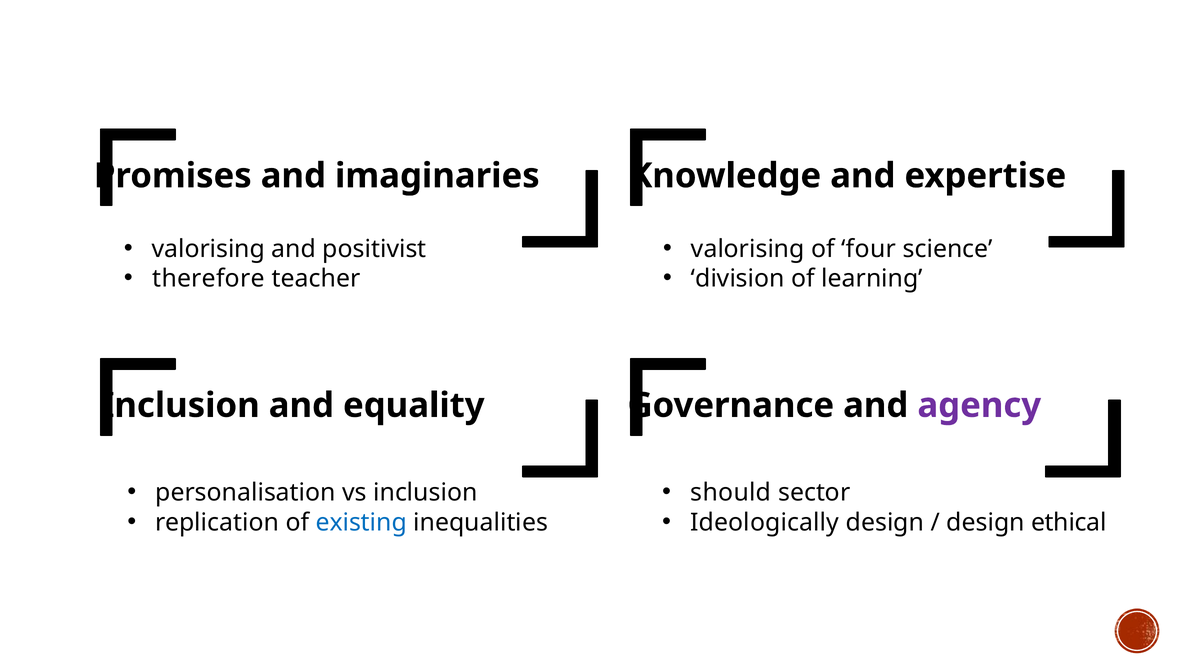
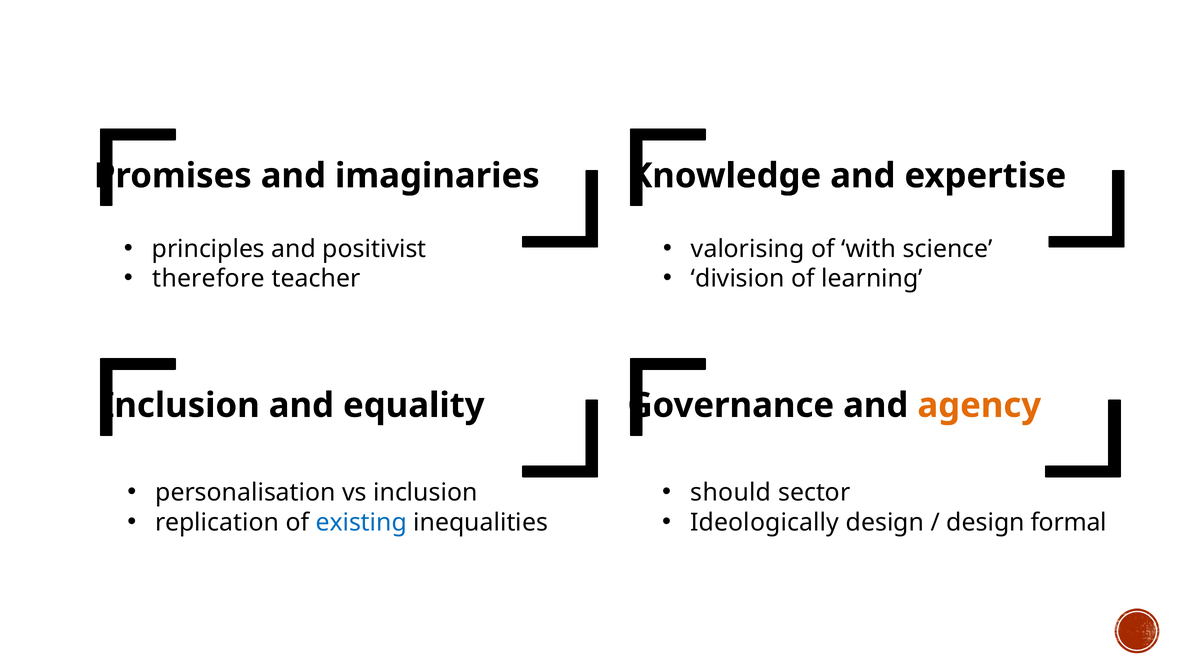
valorising at (208, 249): valorising -> principles
four: four -> with
agency colour: purple -> orange
ethical: ethical -> formal
